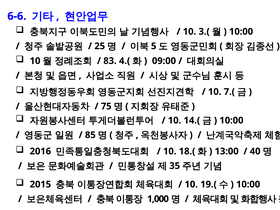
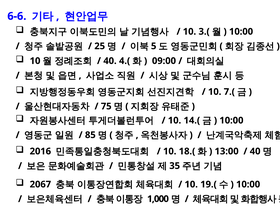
83 at (110, 61): 83 -> 40
2015: 2015 -> 2067
